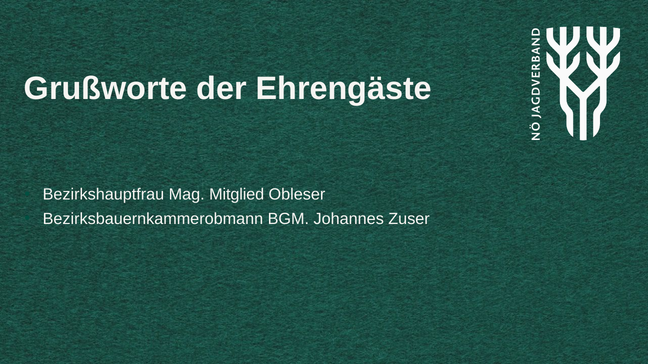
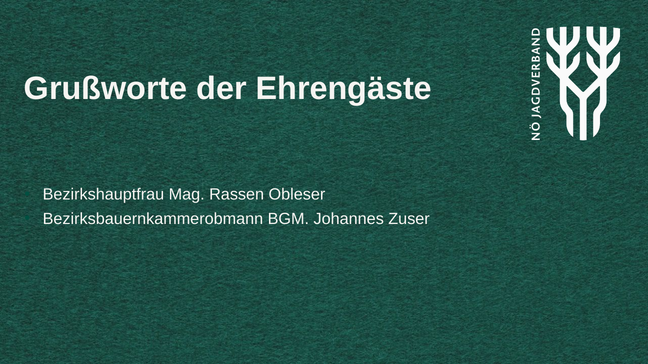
Mitglied: Mitglied -> Rassen
